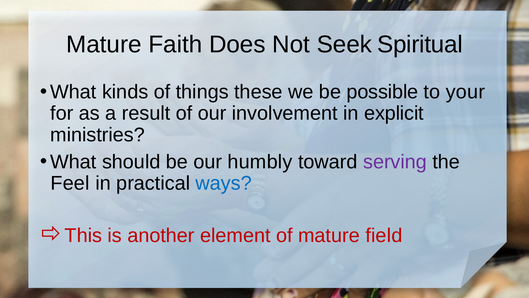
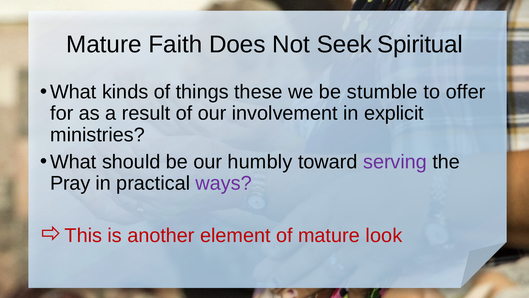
possible: possible -> stumble
your: your -> offer
Feel: Feel -> Pray
ways colour: blue -> purple
field: field -> look
